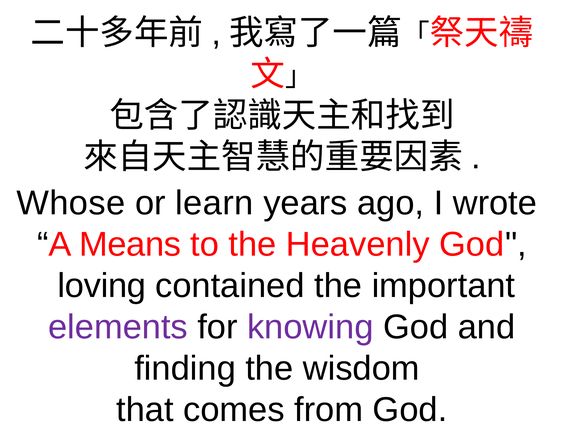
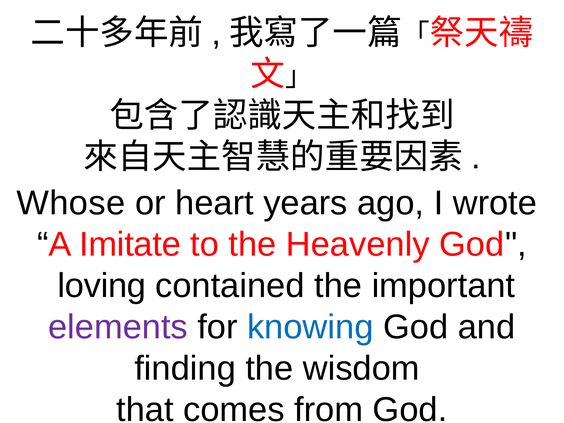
learn: learn -> heart
Means: Means -> Imitate
knowing colour: purple -> blue
